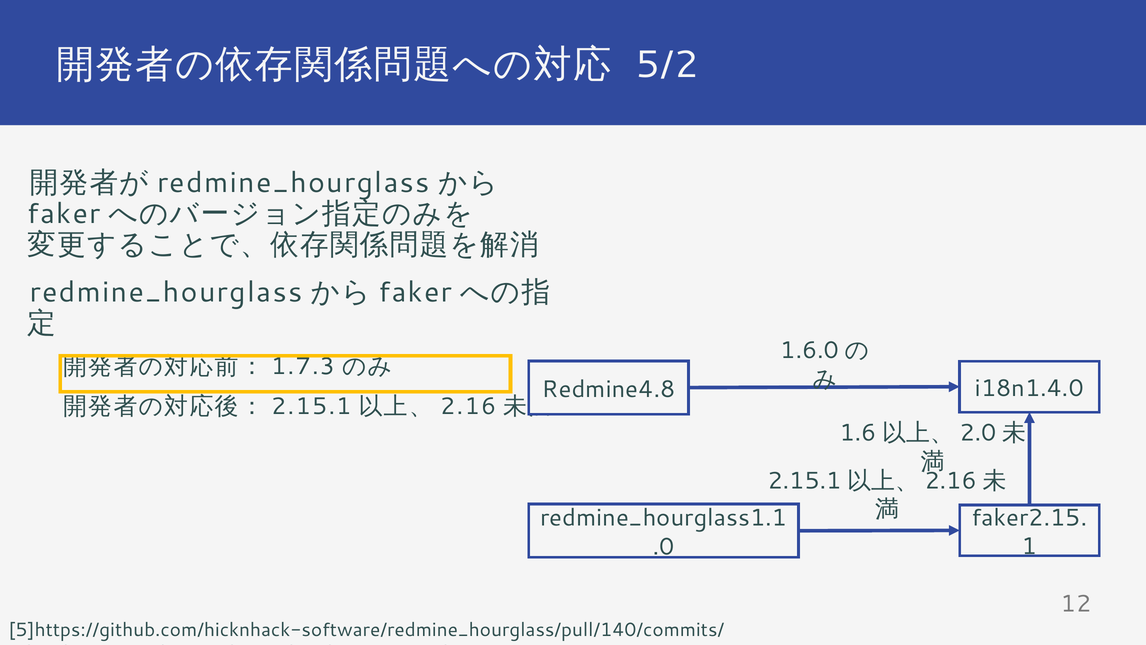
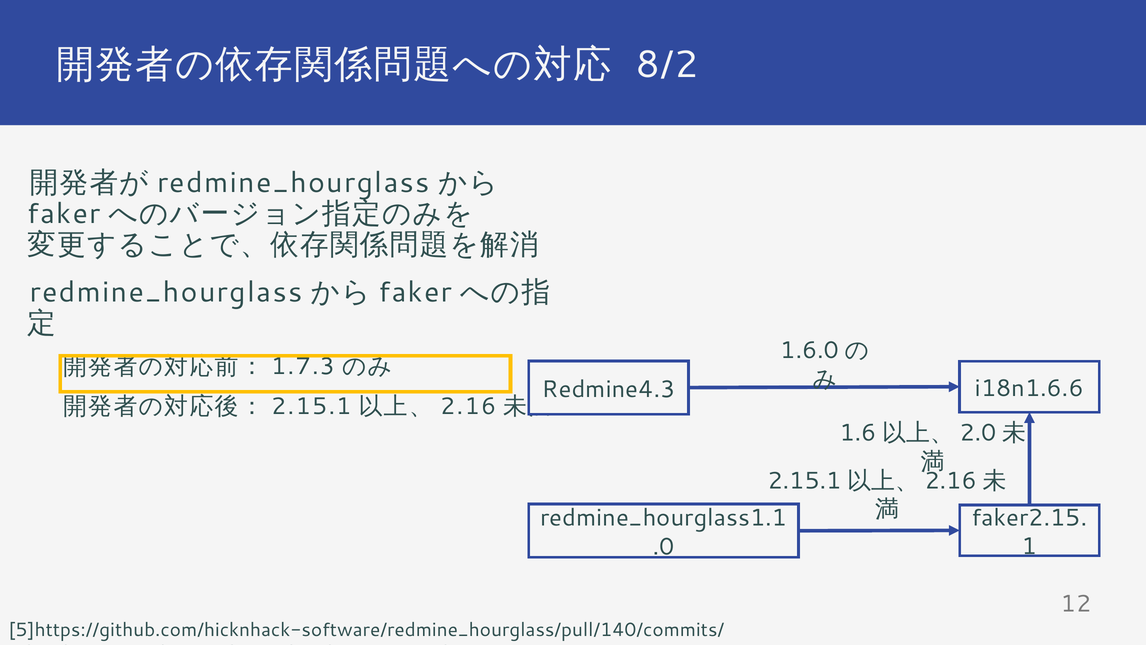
5/2: 5/2 -> 8/2
i18n1.4.0: i18n1.4.0 -> i18n1.6.6
Redmine4.8: Redmine4.8 -> Redmine4.3
